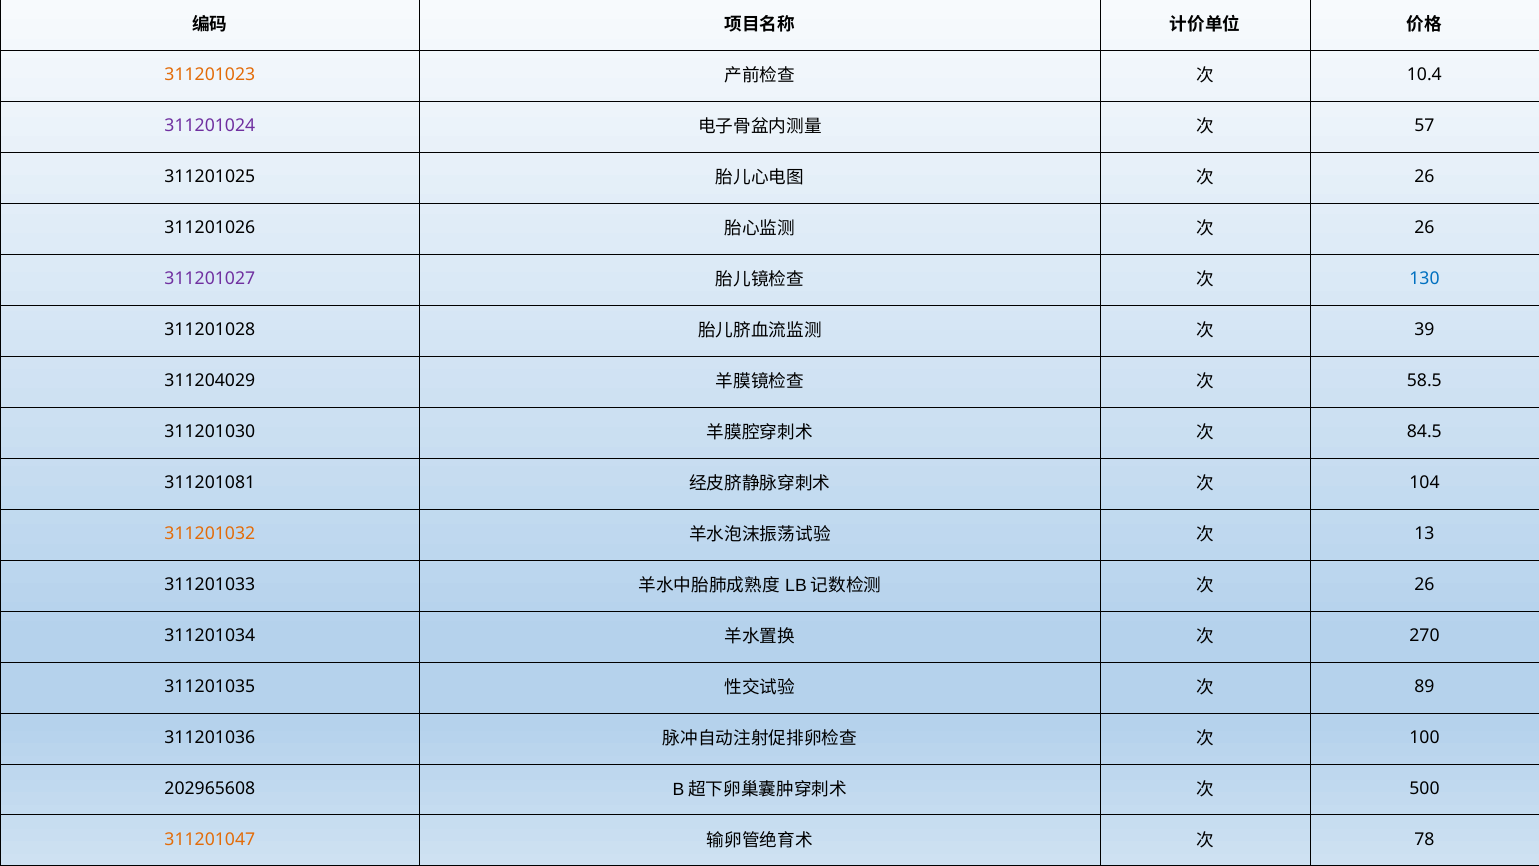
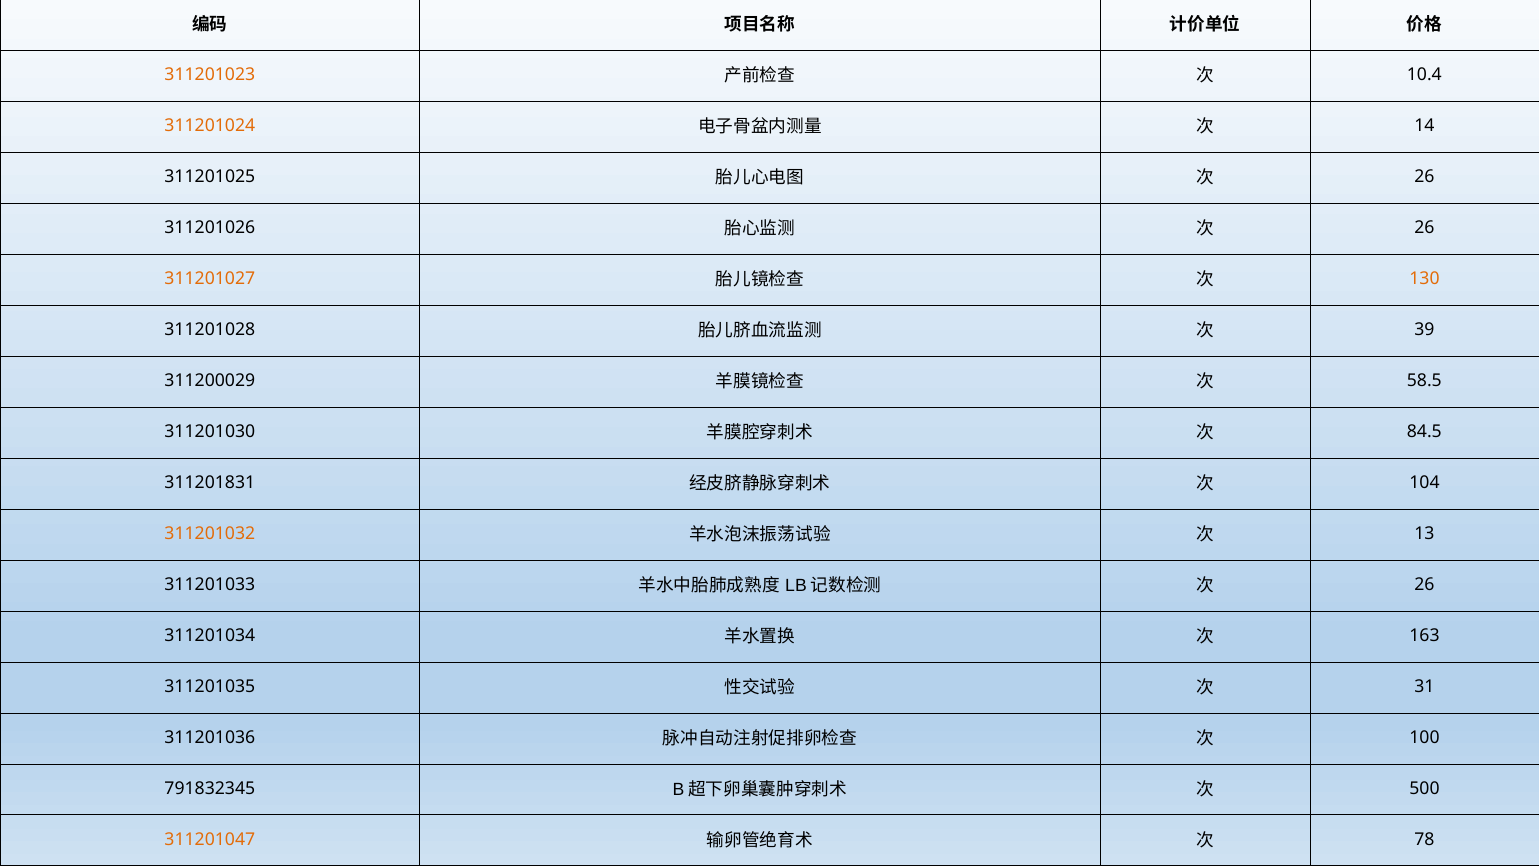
311201024 colour: purple -> orange
57: 57 -> 14
311201027 colour: purple -> orange
130 colour: blue -> orange
311204029: 311204029 -> 311200029
311201081: 311201081 -> 311201831
270: 270 -> 163
89: 89 -> 31
202965608: 202965608 -> 791832345
